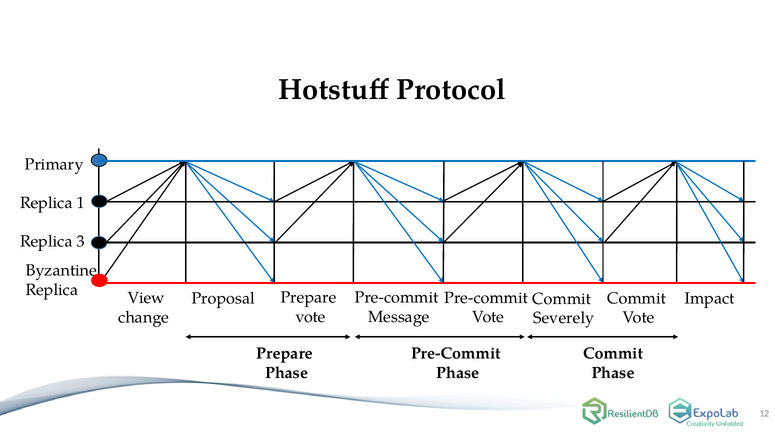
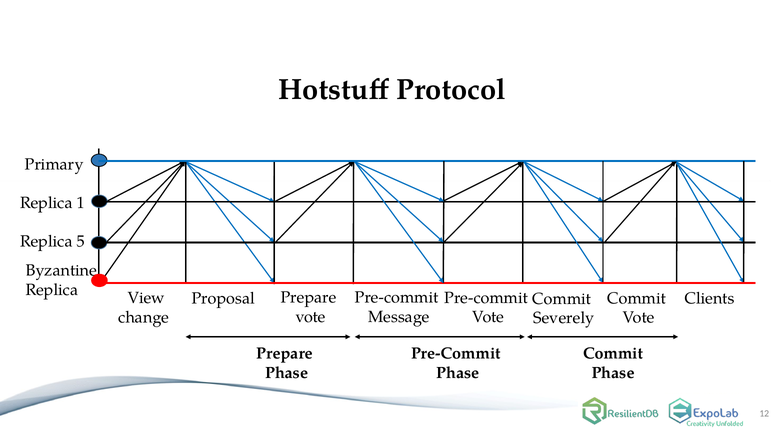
3: 3 -> 5
Impact: Impact -> Clients
